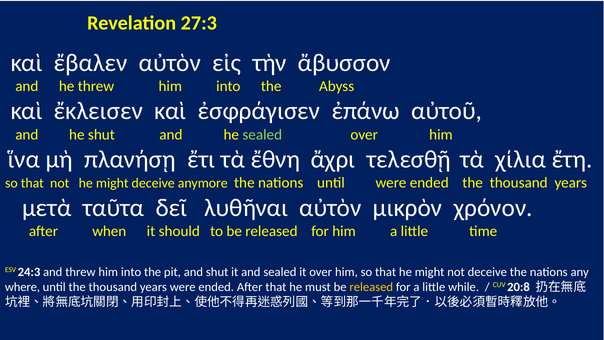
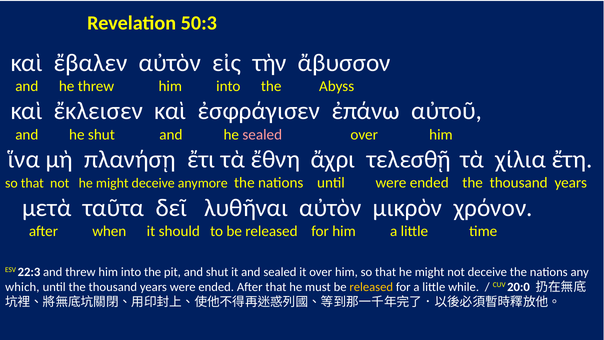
27:3: 27:3 -> 50:3
sealed at (262, 135) colour: light green -> pink
24:3: 24:3 -> 22:3
where: where -> which
20:8: 20:8 -> 20:0
